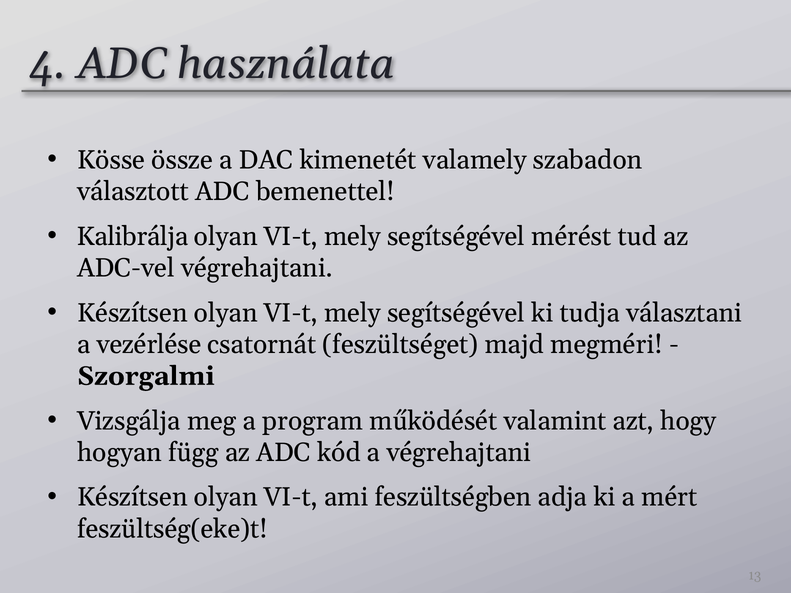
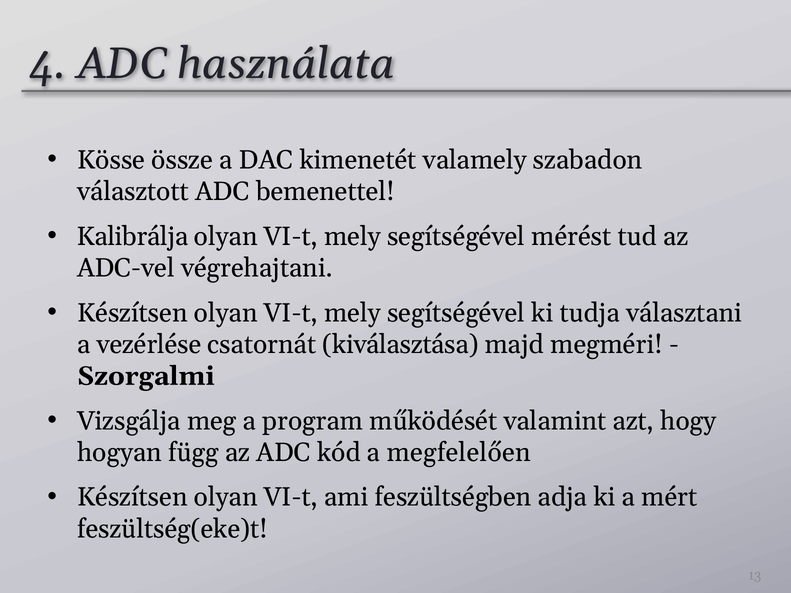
feszültséget: feszültséget -> kiválasztása
a végrehajtani: végrehajtani -> megfelelően
